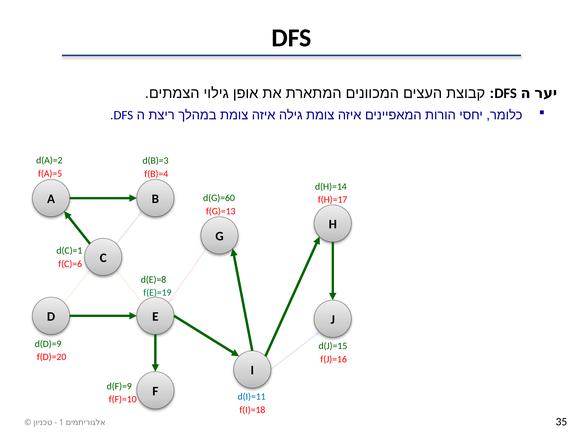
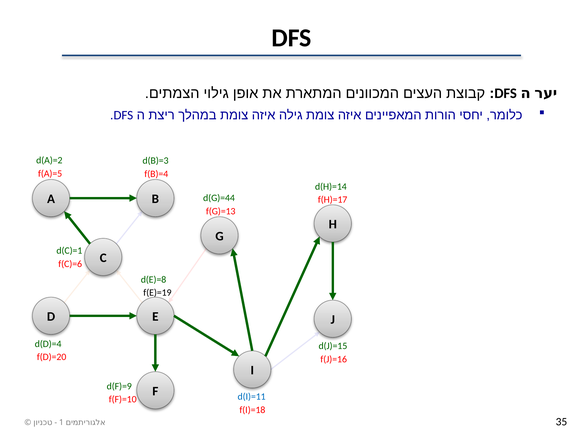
d(G)=60: d(G)=60 -> d(G)=44
f(E)=19 colour: green -> black
d(D)=9: d(D)=9 -> d(D)=4
